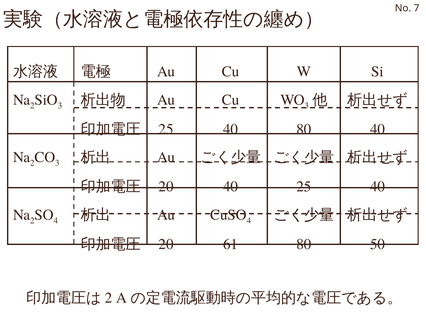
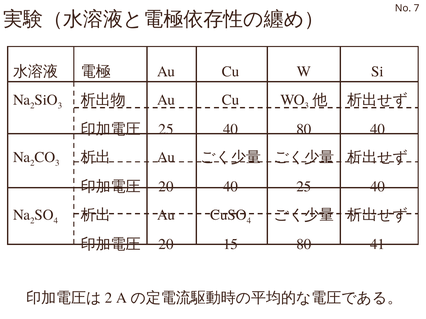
61: 61 -> 15
50: 50 -> 41
